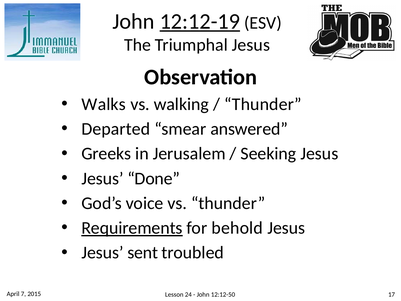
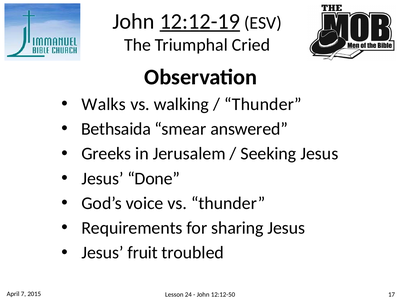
Triumphal Jesus: Jesus -> Cried
Departed: Departed -> Bethsaida
Requirements underline: present -> none
behold: behold -> sharing
sent: sent -> fruit
